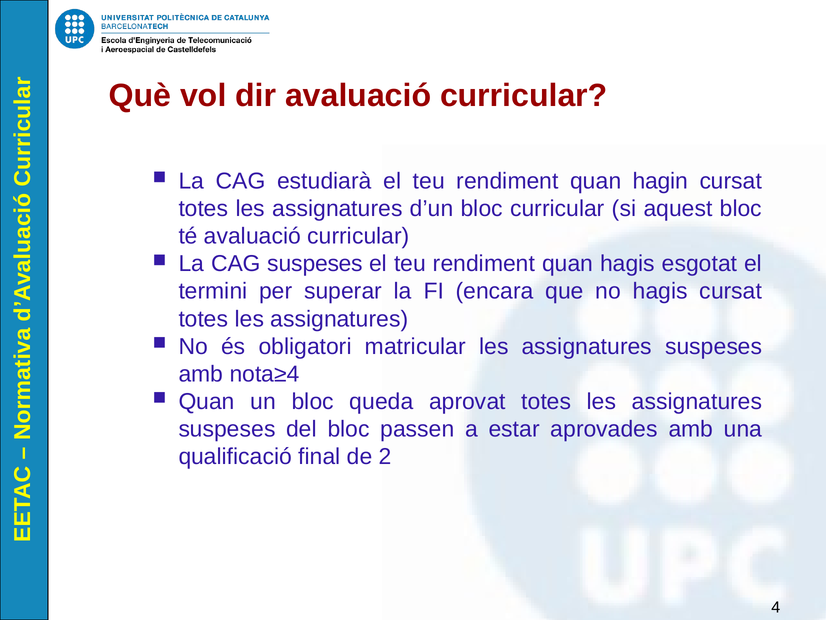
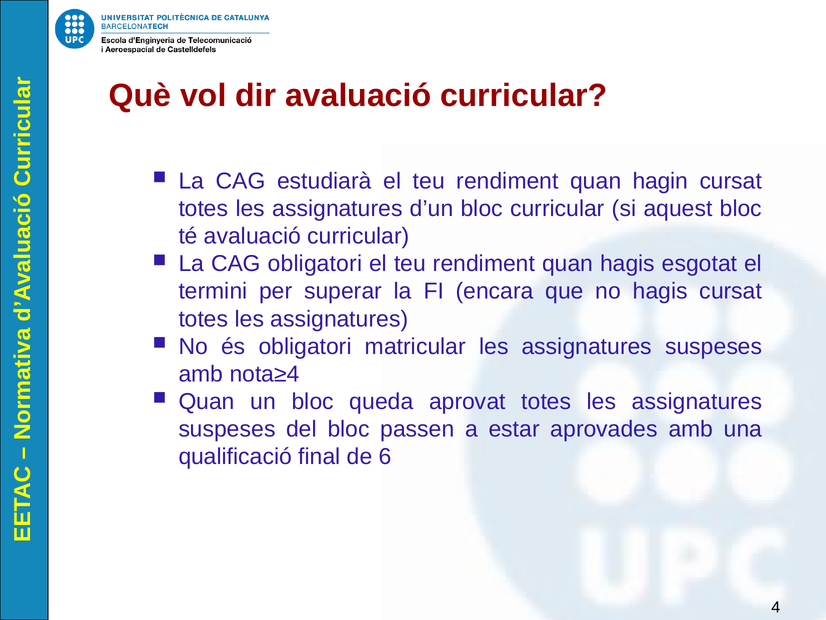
CAG suspeses: suspeses -> obligatori
2: 2 -> 6
